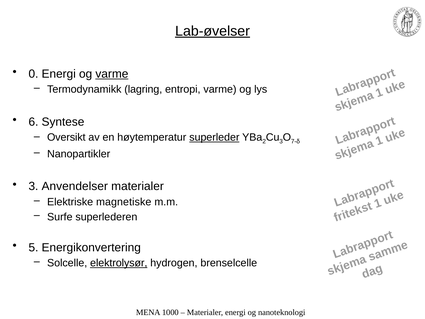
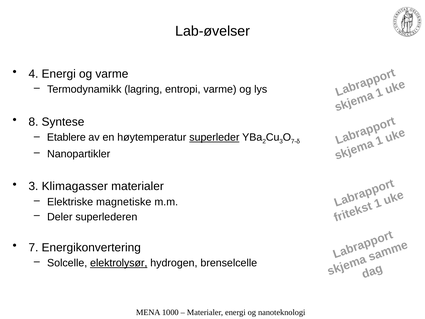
Lab-øvelser underline: present -> none
0: 0 -> 4
varme at (112, 74) underline: present -> none
6: 6 -> 8
Oversikt: Oversikt -> Etablere
Anvendelser: Anvendelser -> Klimagasser
Surfe: Surfe -> Deler
5: 5 -> 7
